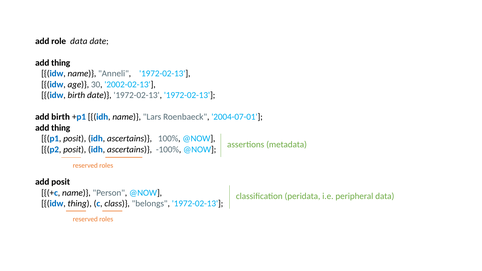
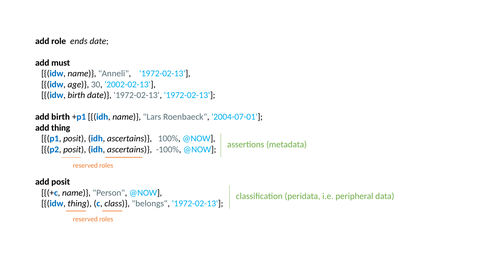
role data: data -> ends
thing at (61, 63): thing -> must
